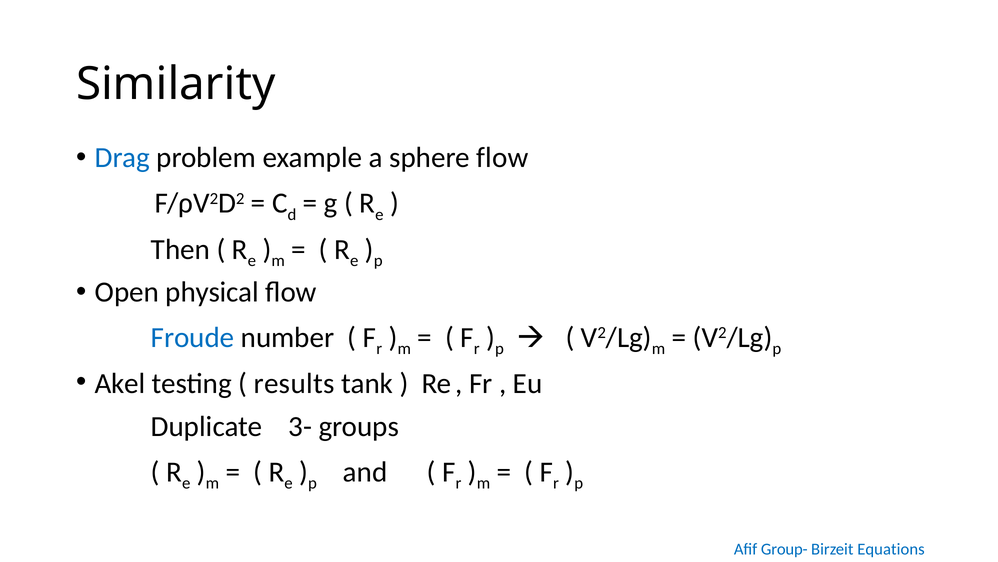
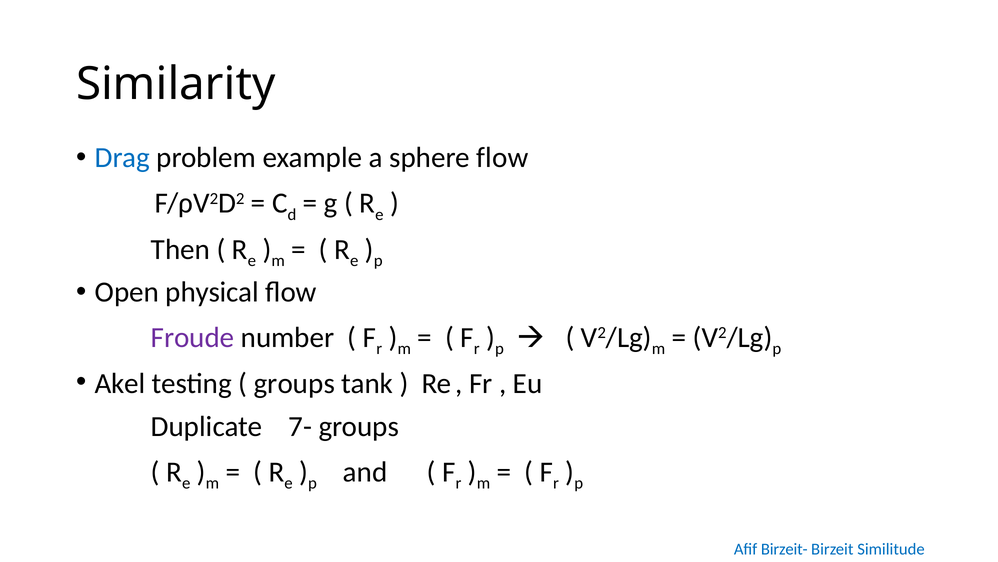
Froude colour: blue -> purple
results at (294, 383): results -> groups
3-: 3- -> 7-
Group-: Group- -> Birzeit-
Equations: Equations -> Similitude
